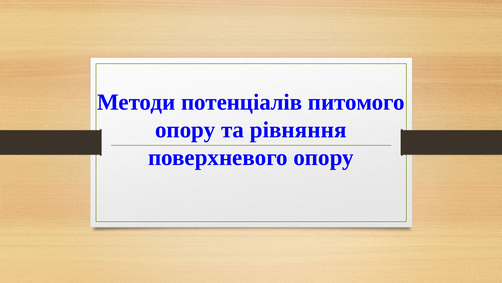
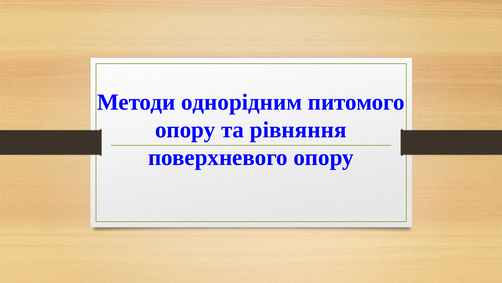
потенціалів: потенціалів -> однорідним
